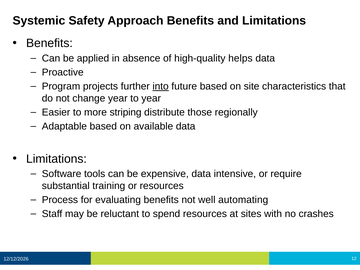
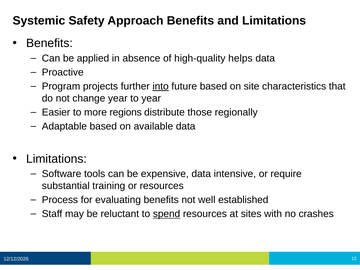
striping: striping -> regions
automating: automating -> established
spend underline: none -> present
